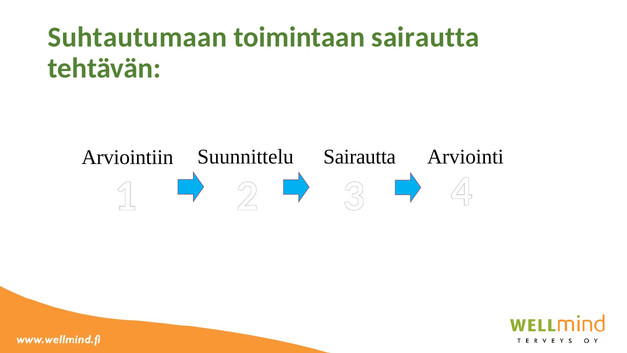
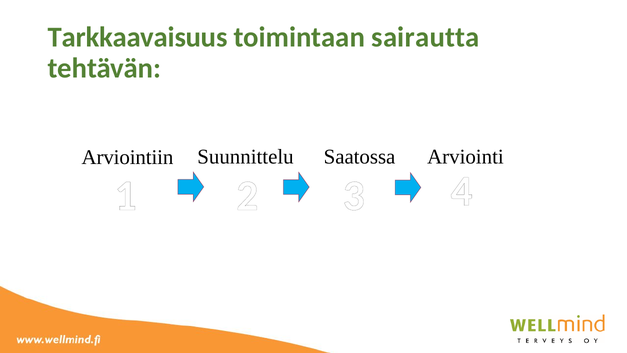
Suhtautumaan: Suhtautumaan -> Tarkkaavaisuus
Suunnittelu Sairautta: Sairautta -> Saatossa
